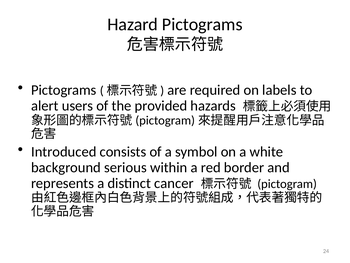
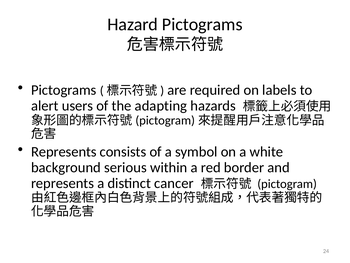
provided: provided -> adapting
Introduced at (64, 151): Introduced -> Represents
